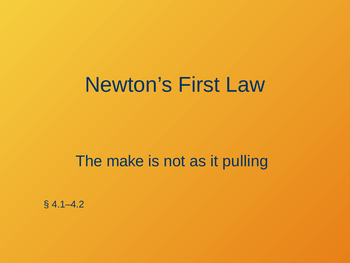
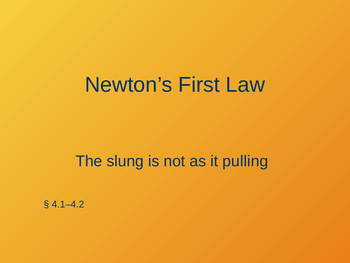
make: make -> slung
